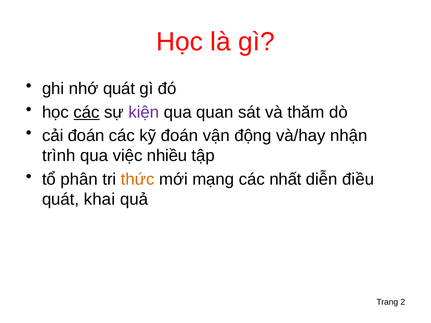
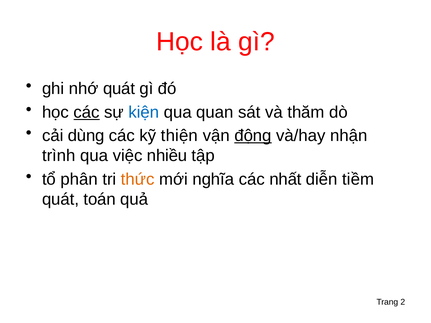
kiện colour: purple -> blue
cải đoán: đoán -> dùng
kỹ đoán: đoán -> thiện
động underline: none -> present
mạng: mạng -> nghĩa
điều: điều -> tiềm
khai: khai -> toán
